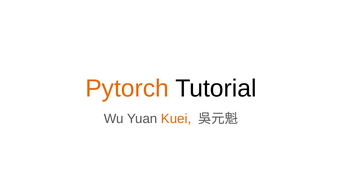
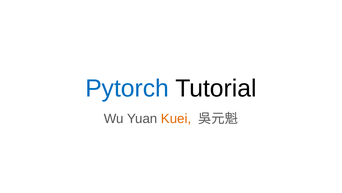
Pytorch colour: orange -> blue
